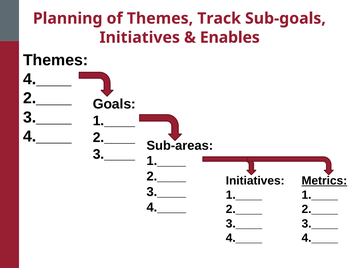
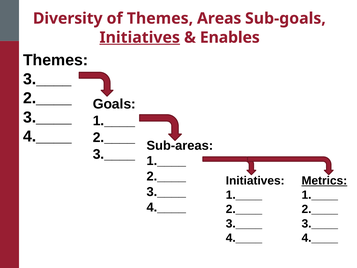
Planning: Planning -> Diversity
Track: Track -> Areas
Initiatives at (140, 37) underline: none -> present
4.____ at (47, 79): 4.____ -> 3.____
